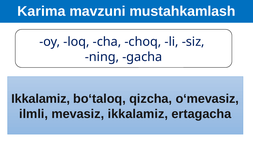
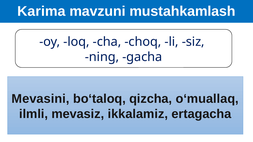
Ikkalamiz at (41, 99): Ikkalamiz -> Mevasini
o‘mevasiz: o‘mevasiz -> o‘muallaq
